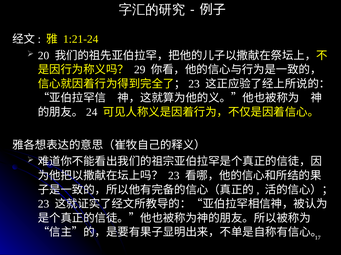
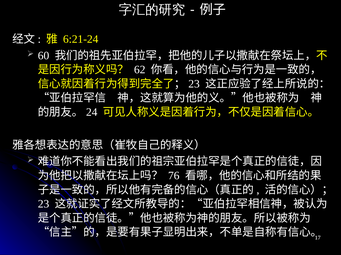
1:21-24: 1:21-24 -> 6:21-24
20: 20 -> 60
29: 29 -> 62
23 at (174, 176): 23 -> 76
